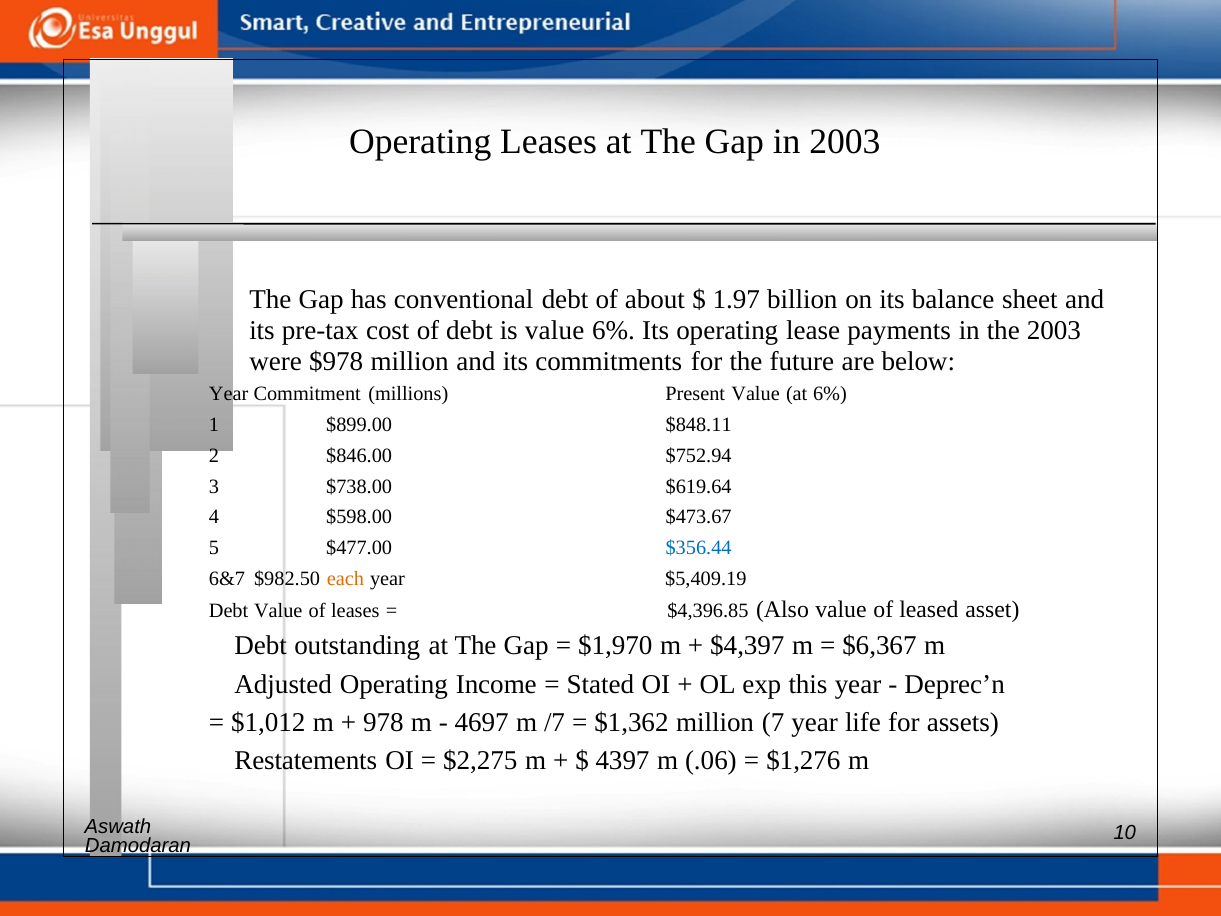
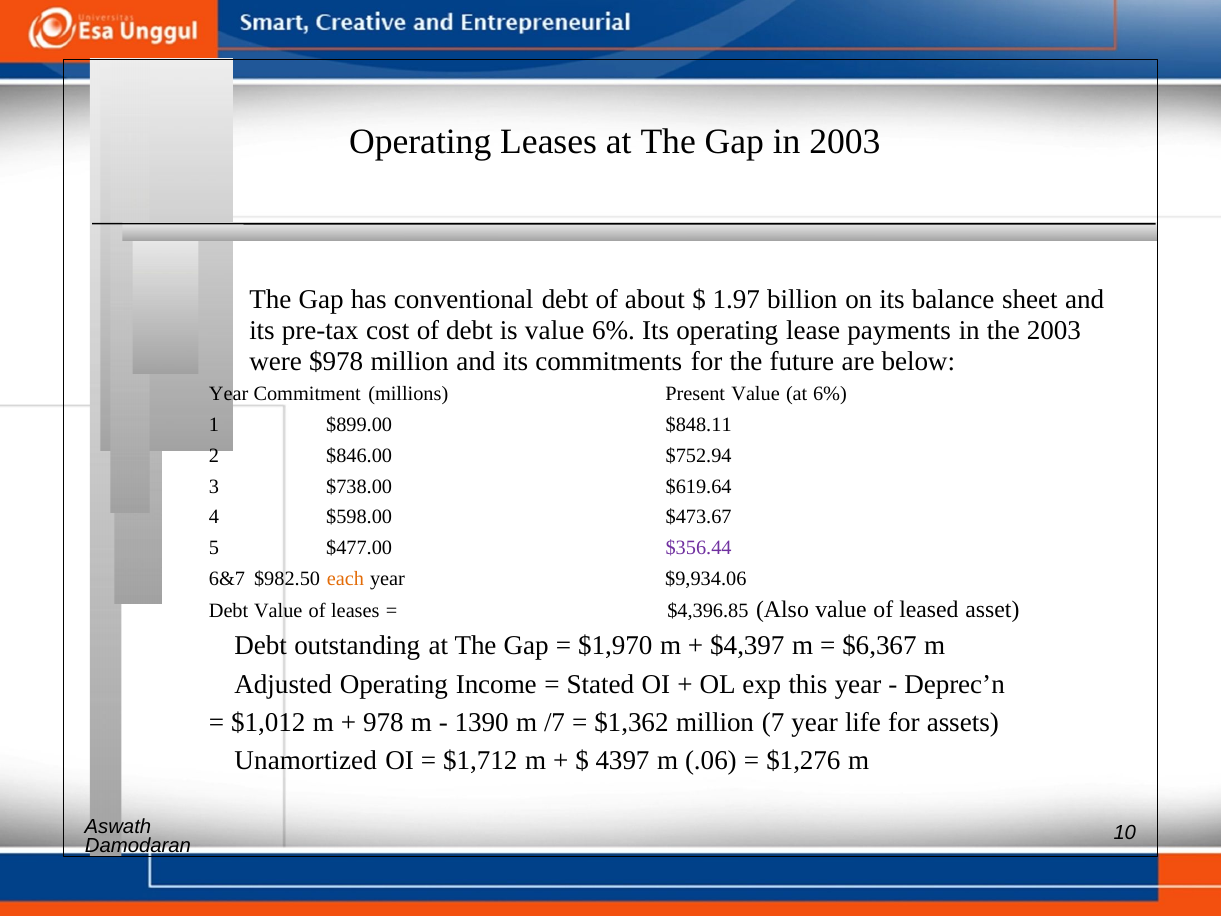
$356.44 colour: blue -> purple
$5,409.19: $5,409.19 -> $9,934.06
4697: 4697 -> 1390
Restatements: Restatements -> Unamortized
$2,275: $2,275 -> $1,712
